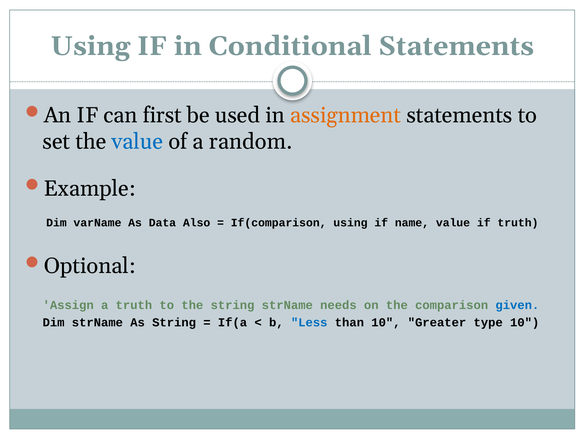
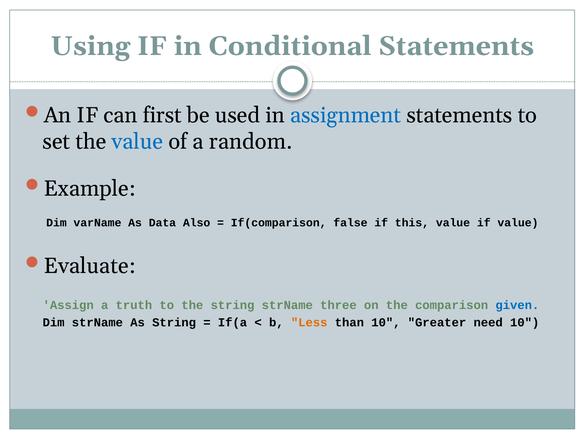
assignment colour: orange -> blue
If(comparison using: using -> false
name: name -> this
if truth: truth -> value
Optional: Optional -> Evaluate
needs: needs -> three
Less colour: blue -> orange
type: type -> need
